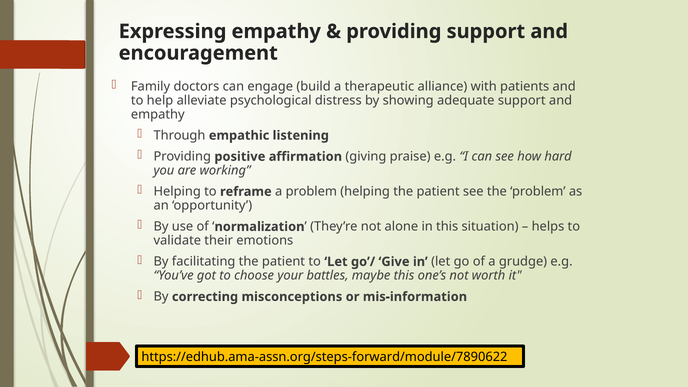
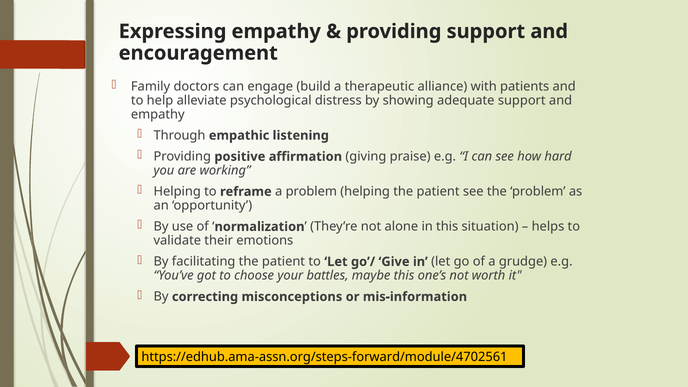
https://edhub.ama-assn.org/steps-forward/module/7890622: https://edhub.ama-assn.org/steps-forward/module/7890622 -> https://edhub.ama-assn.org/steps-forward/module/4702561
